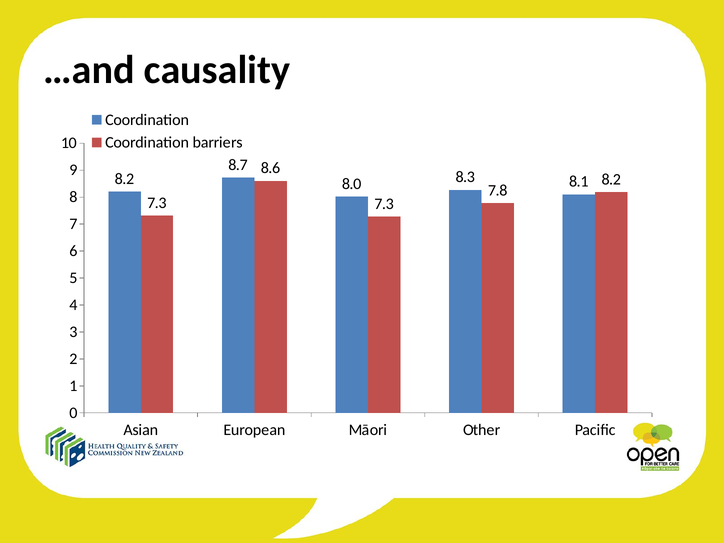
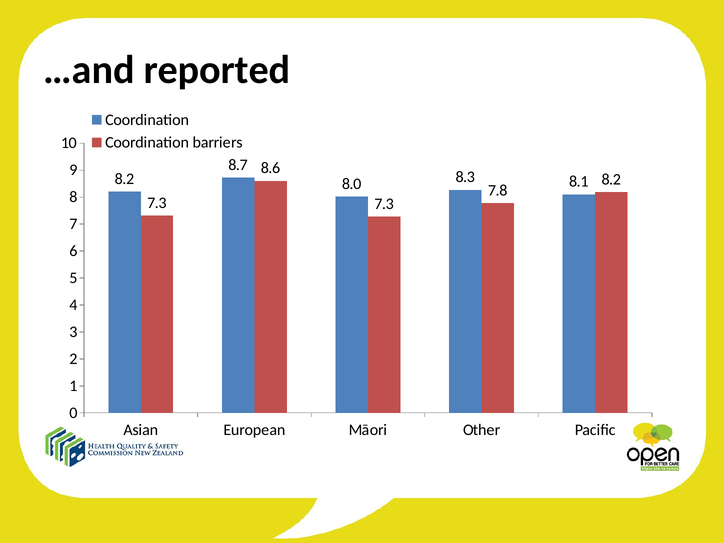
causality: causality -> reported
